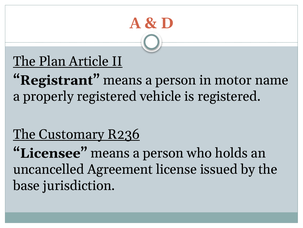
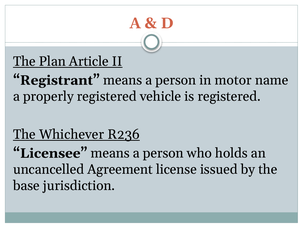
Customary: Customary -> Whichever
